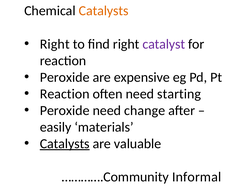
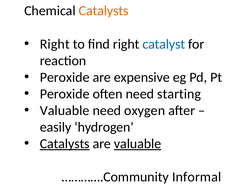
catalyst colour: purple -> blue
Reaction at (65, 94): Reaction -> Peroxide
Peroxide at (65, 111): Peroxide -> Valuable
change: change -> oxygen
materials: materials -> hydrogen
valuable at (138, 144) underline: none -> present
